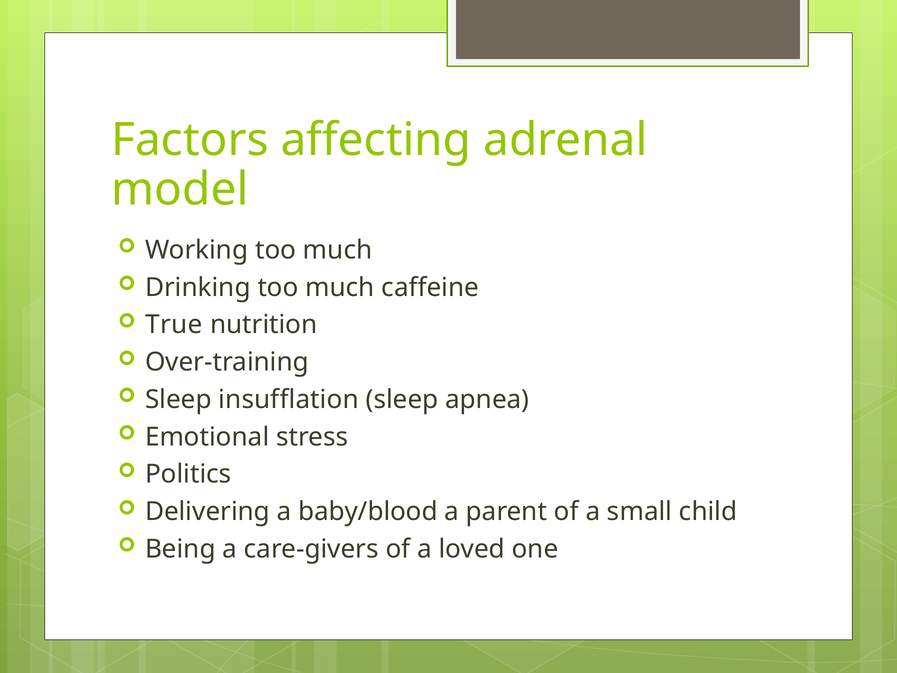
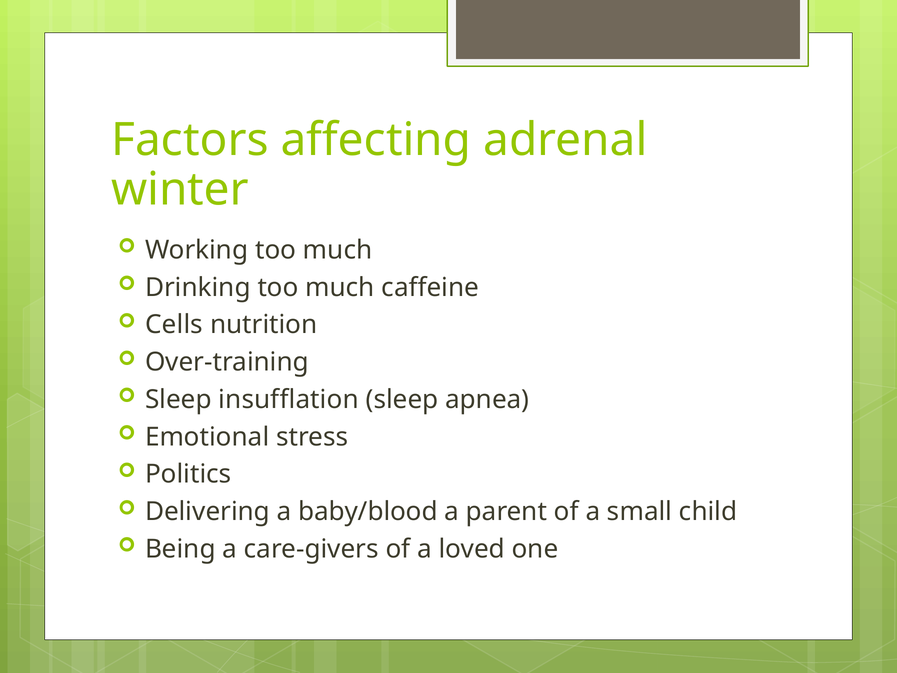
model: model -> winter
True: True -> Cells
